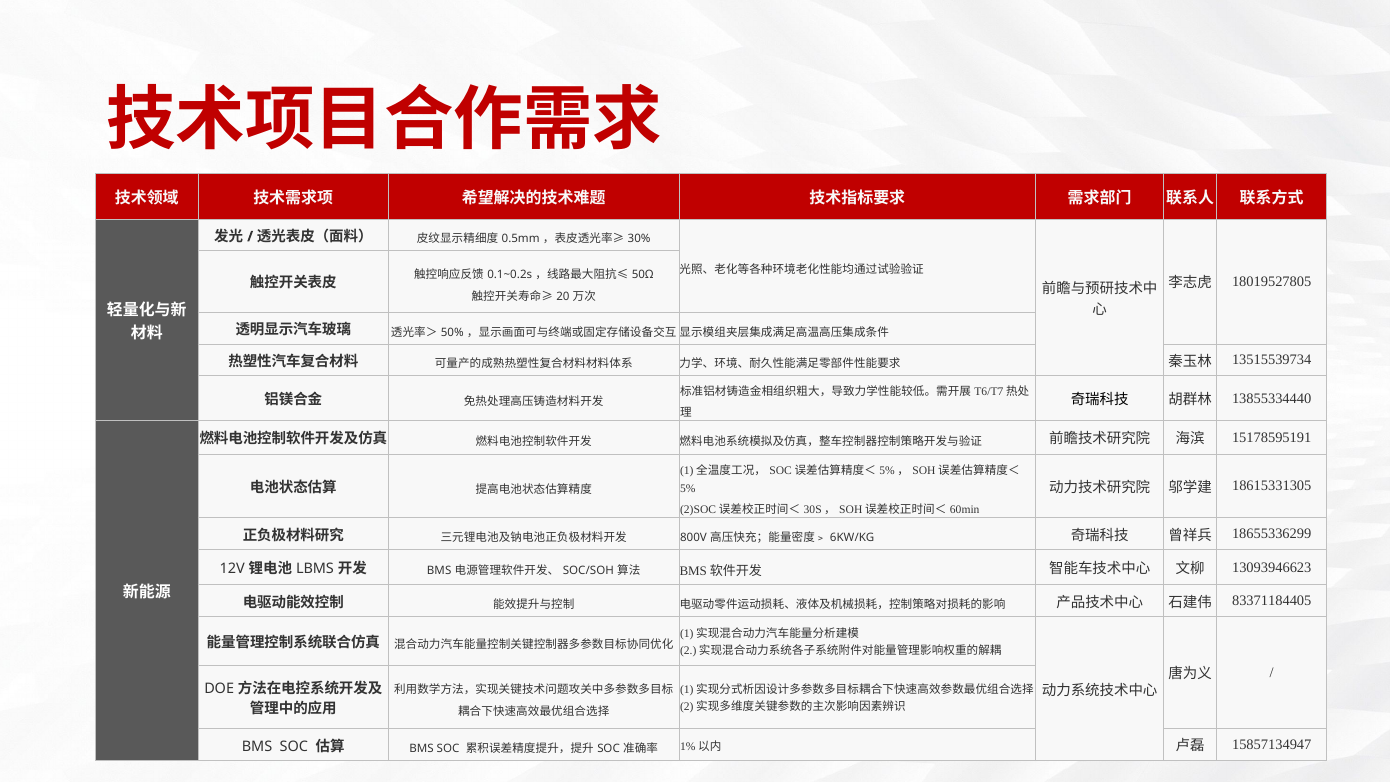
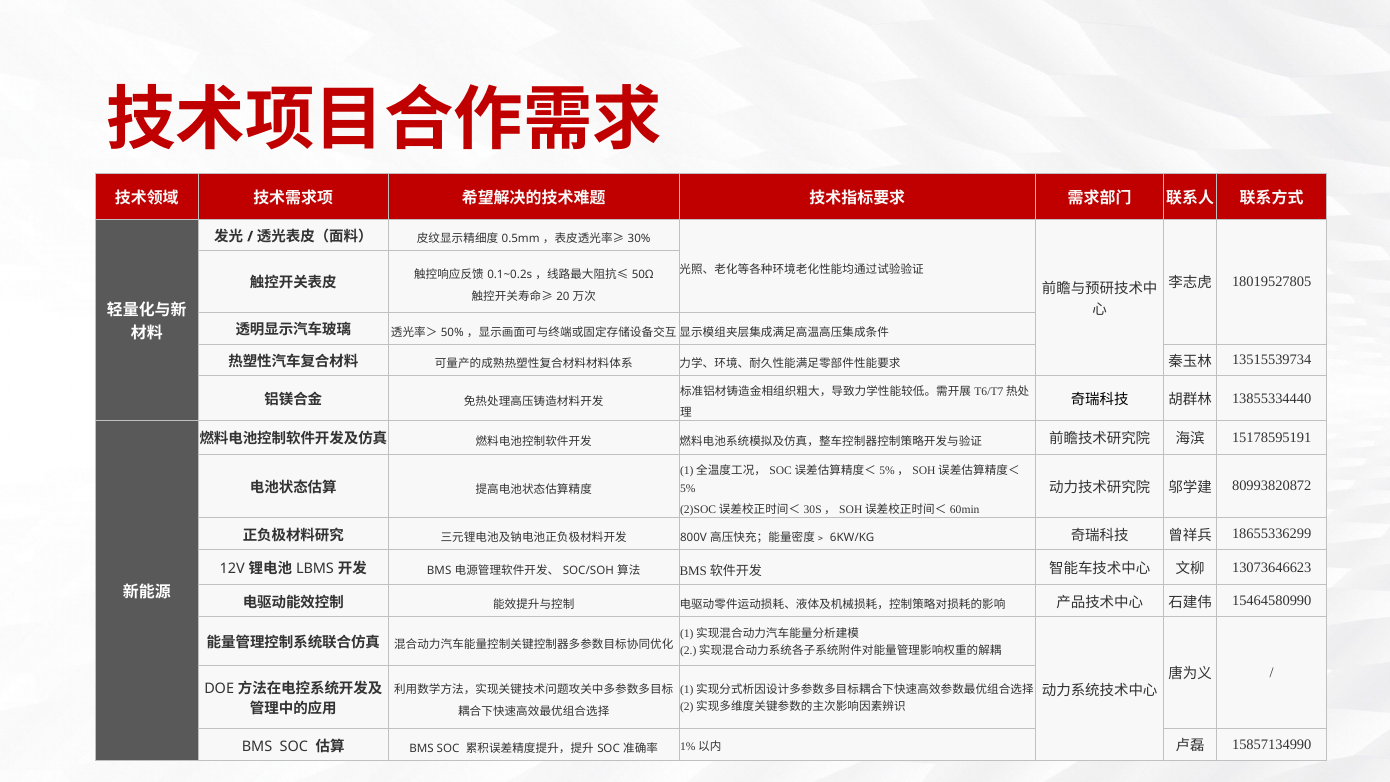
18615331305: 18615331305 -> 80993820872
13093946623: 13093946623 -> 13073646623
83371184405: 83371184405 -> 15464580990
15857134947: 15857134947 -> 15857134990
